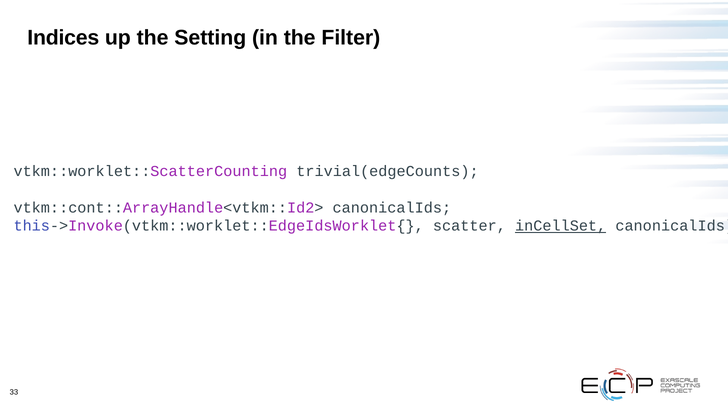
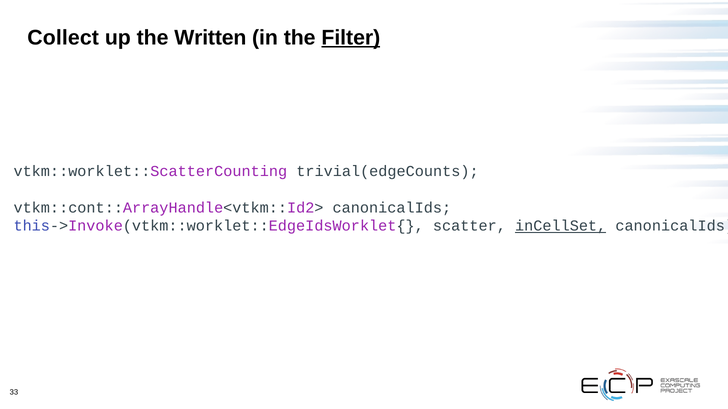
Indices: Indices -> Collect
Setting: Setting -> Written
Filter underline: none -> present
